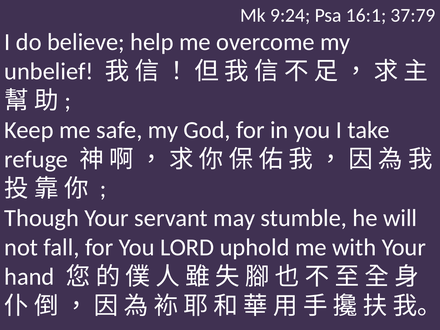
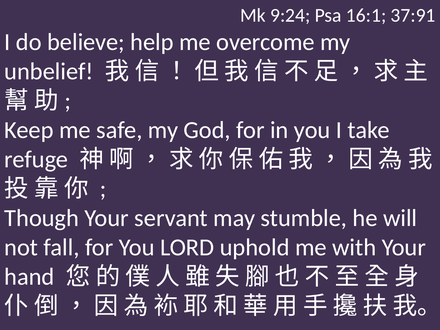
37:79: 37:79 -> 37:91
